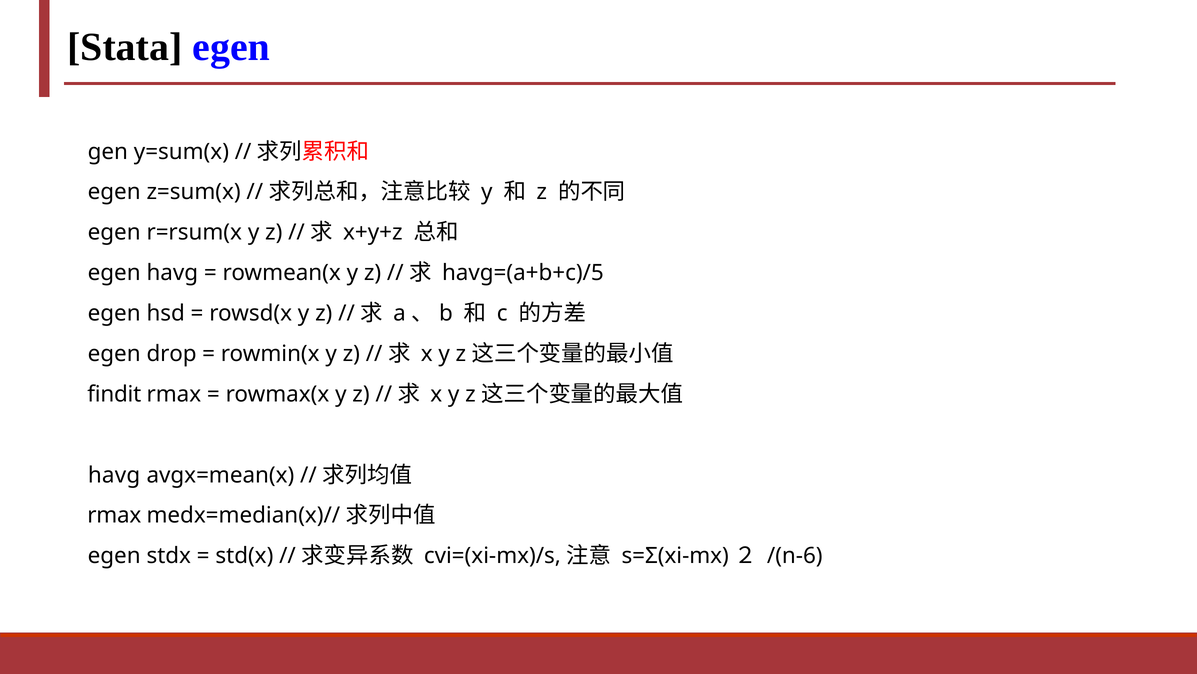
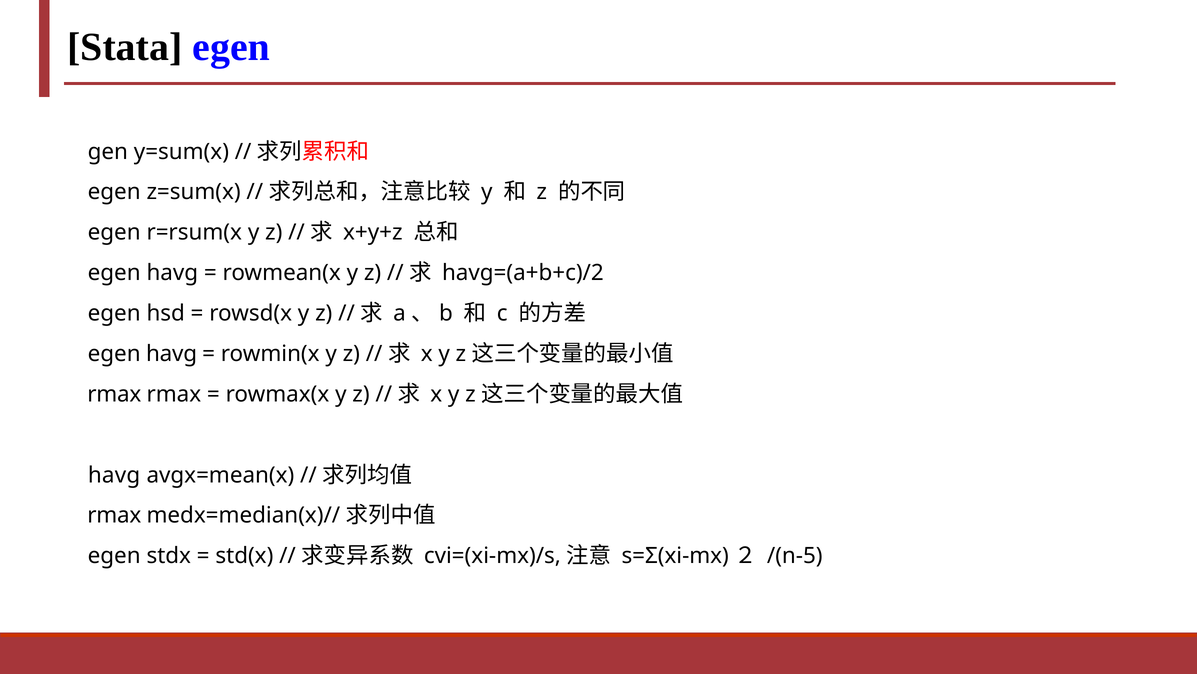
havg=(a+b+c)/5: havg=(a+b+c)/5 -> havg=(a+b+c)/2
drop at (172, 353): drop -> havg
findit at (114, 394): findit -> rmax
/(n-6: /(n-6 -> /(n-5
